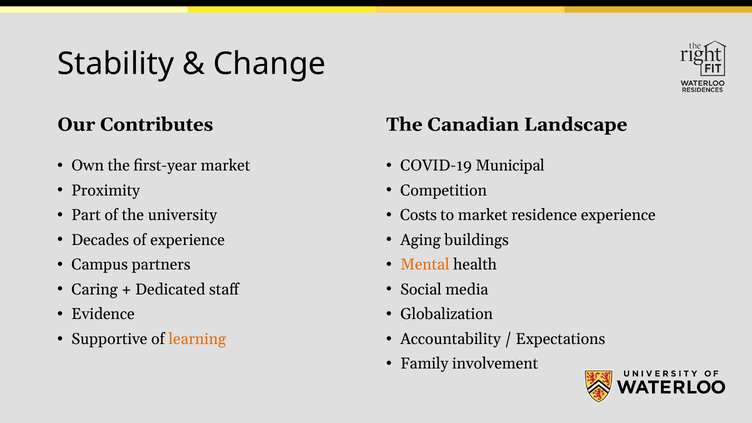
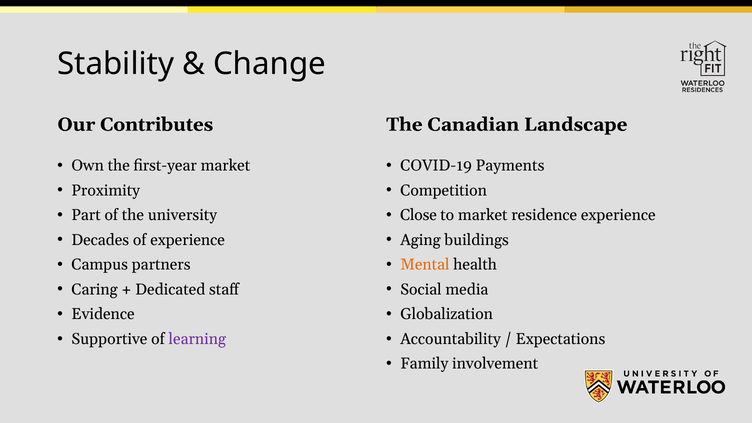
Municipal: Municipal -> Payments
Costs: Costs -> Close
learning colour: orange -> purple
